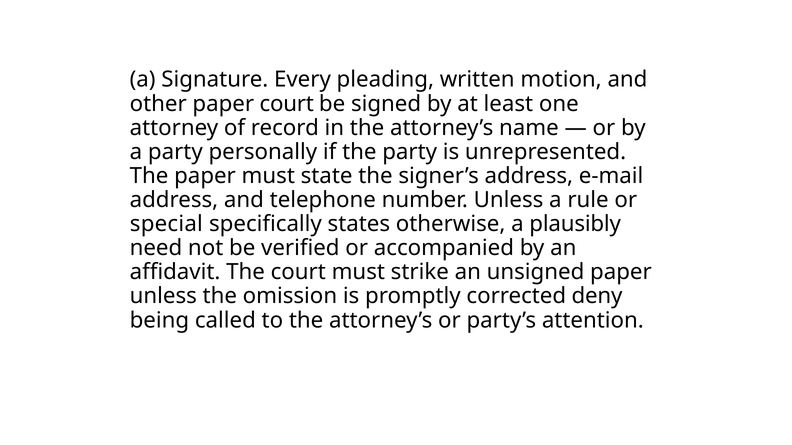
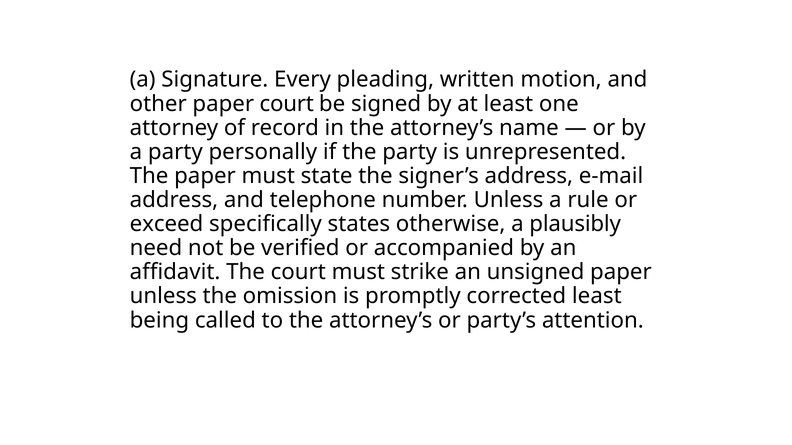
special: special -> exceed
corrected deny: deny -> least
